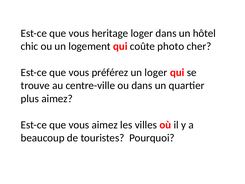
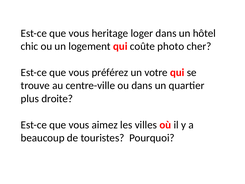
un loger: loger -> votre
plus aimez: aimez -> droite
